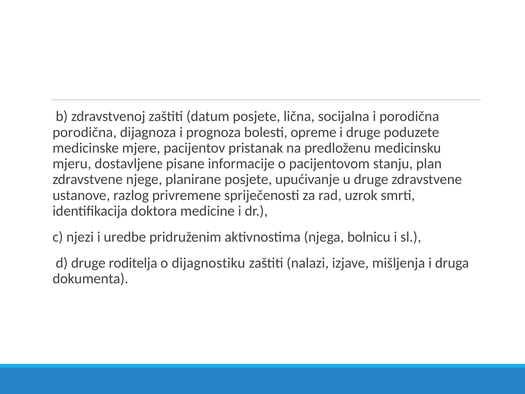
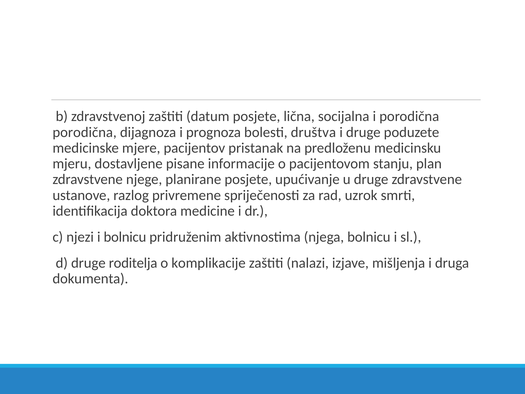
opreme: opreme -> društva
i uredbe: uredbe -> bolnicu
dijagnostiku: dijagnostiku -> komplikacije
